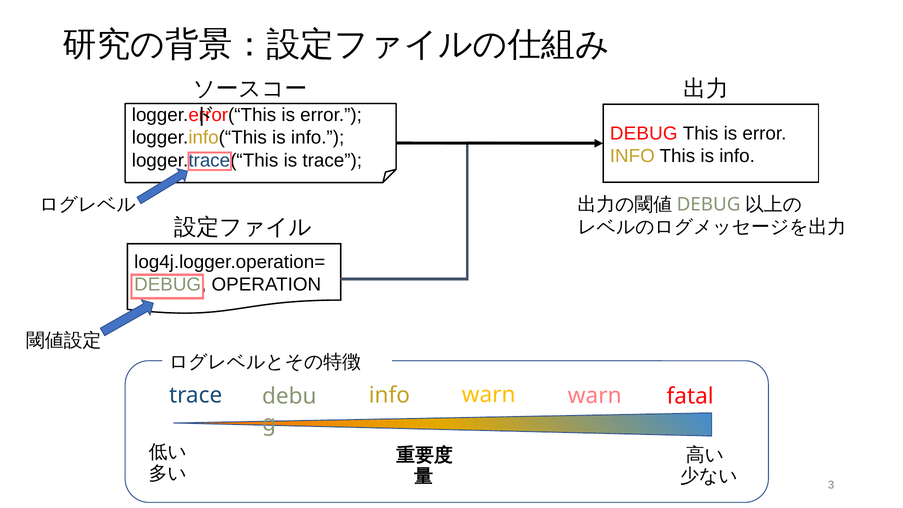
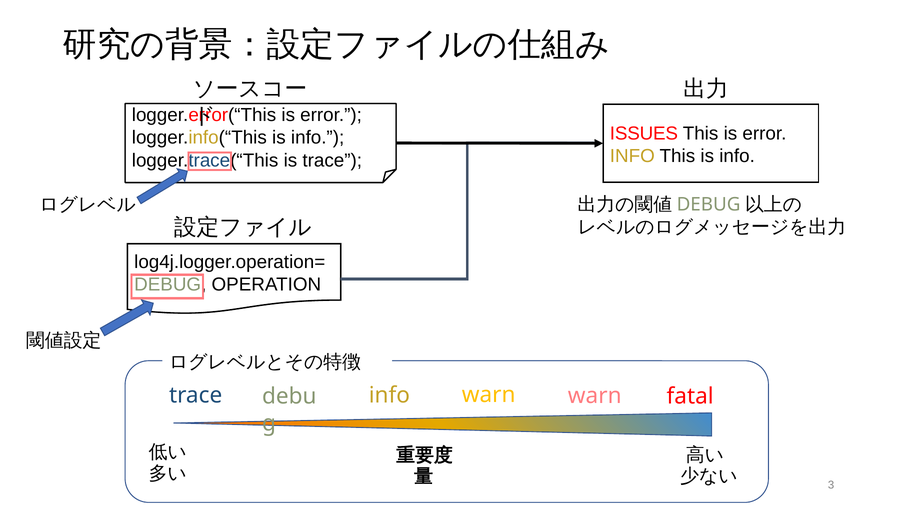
DEBUG at (644, 133): DEBUG -> ISSUES
